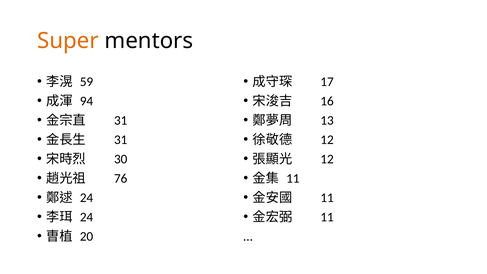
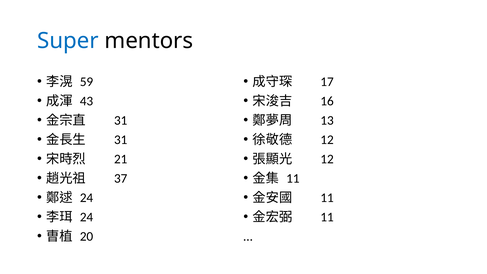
Super colour: orange -> blue
94: 94 -> 43
30: 30 -> 21
76: 76 -> 37
